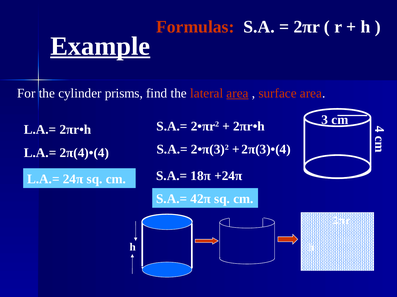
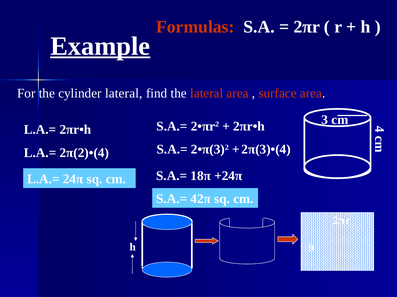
cylinder prisms: prisms -> lateral
area at (237, 94) underline: present -> none
2π(4)•(4: 2π(4)•(4 -> 2π(2)•(4
